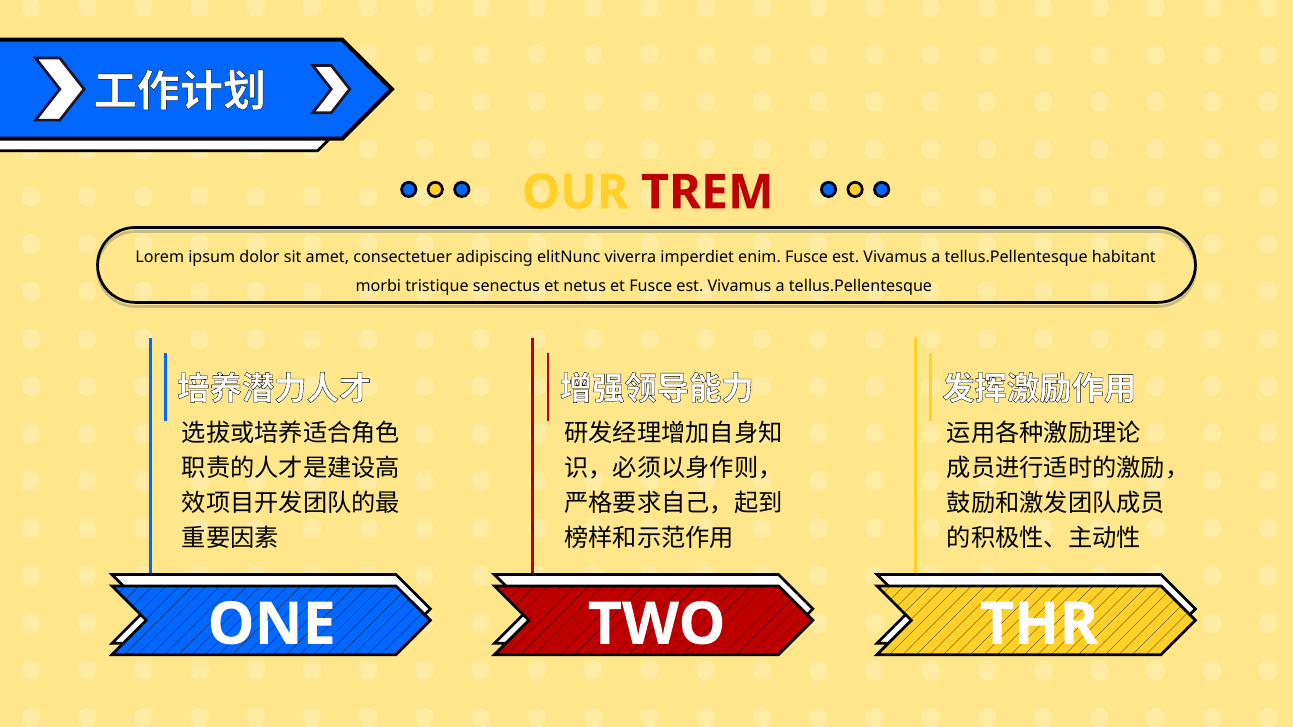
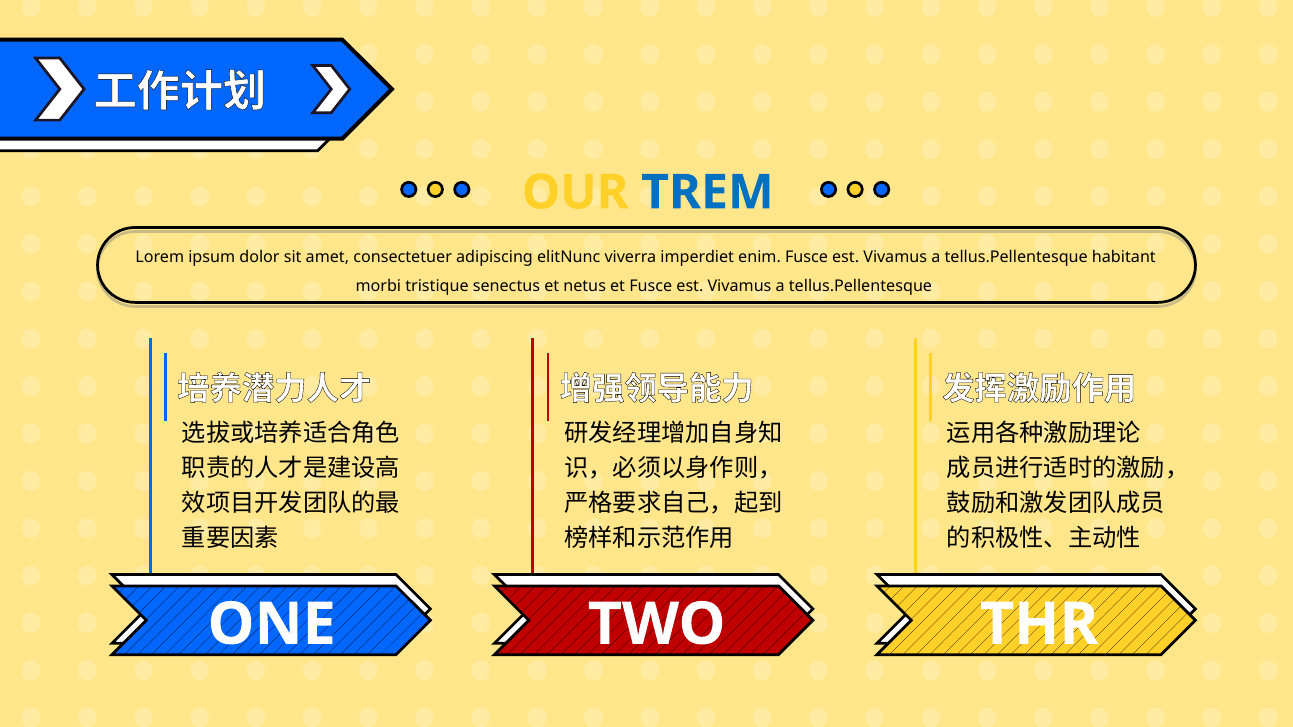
TREM colour: red -> blue
